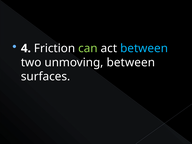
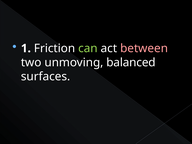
4: 4 -> 1
between at (144, 48) colour: light blue -> pink
unmoving between: between -> balanced
